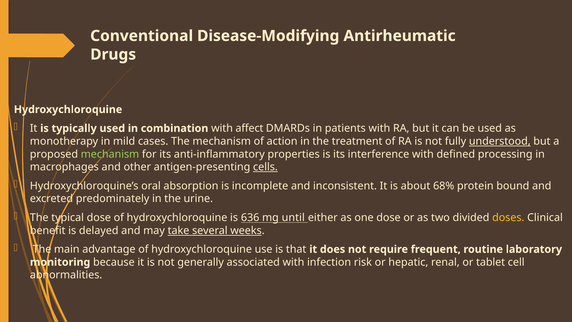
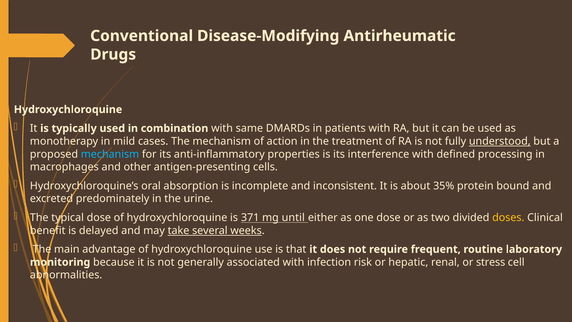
affect: affect -> same
mechanism at (110, 154) colour: light green -> light blue
cells underline: present -> none
68%: 68% -> 35%
636: 636 -> 371
tablet: tablet -> stress
